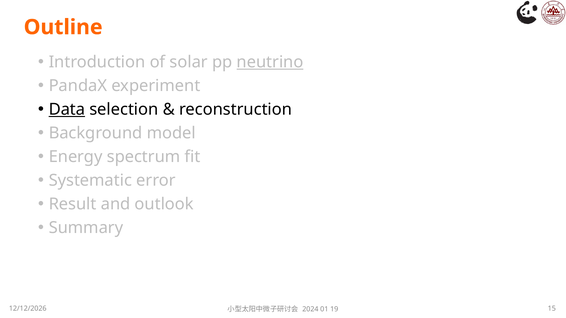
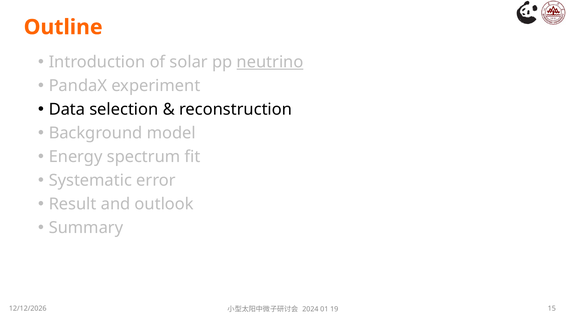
Data underline: present -> none
